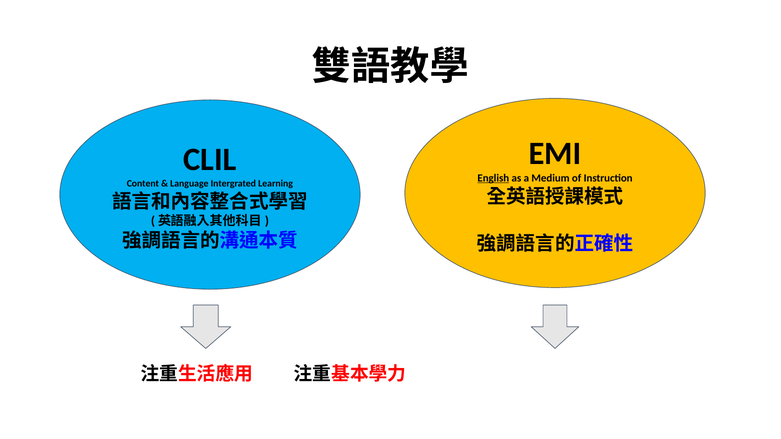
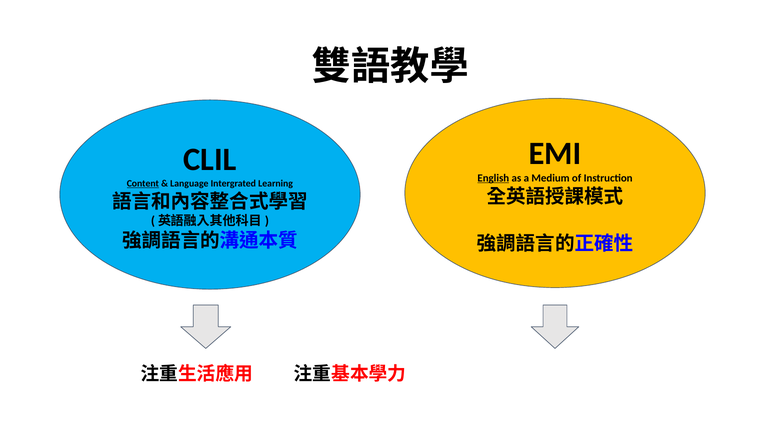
Content underline: none -> present
